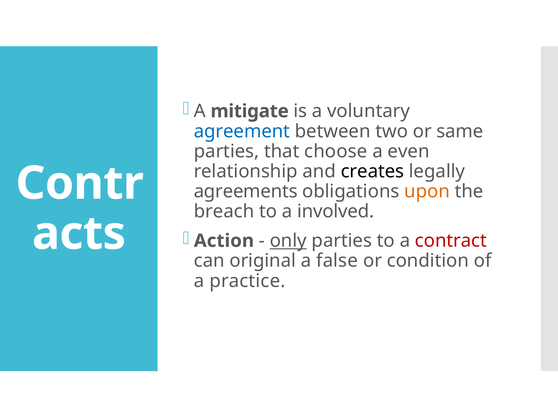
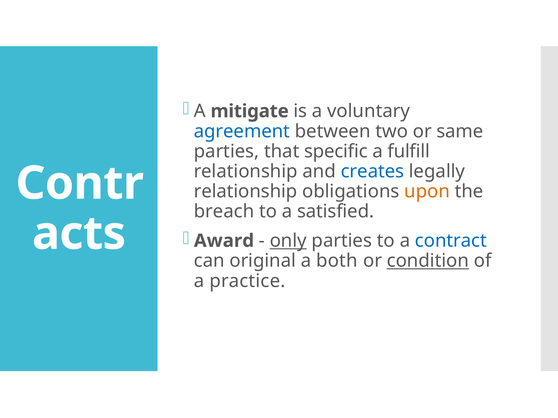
choose: choose -> specific
even: even -> fulfill
creates colour: black -> blue
agreements at (246, 192): agreements -> relationship
involved: involved -> satisfied
Action: Action -> Award
contract colour: red -> blue
false: false -> both
condition underline: none -> present
